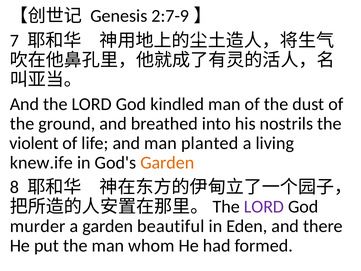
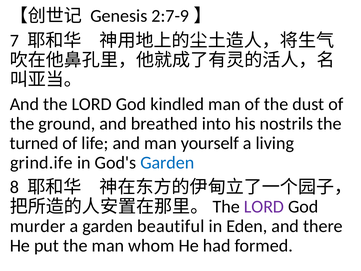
violent: violent -> turned
planted: planted -> yourself
knew.ife: knew.ife -> grind.ife
Garden at (167, 163) colour: orange -> blue
